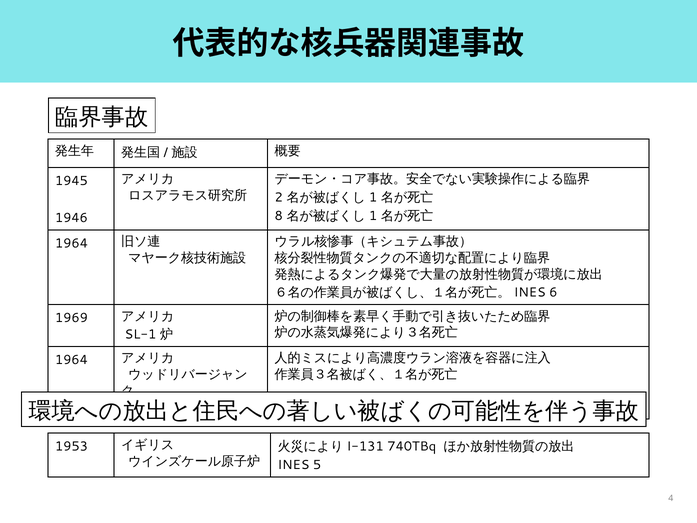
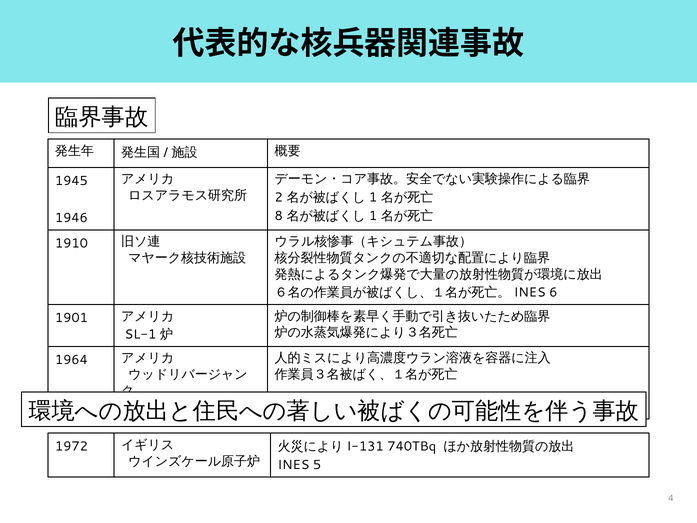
1964 at (71, 243): 1964 -> 1910
1969: 1969 -> 1901
1953: 1953 -> 1972
